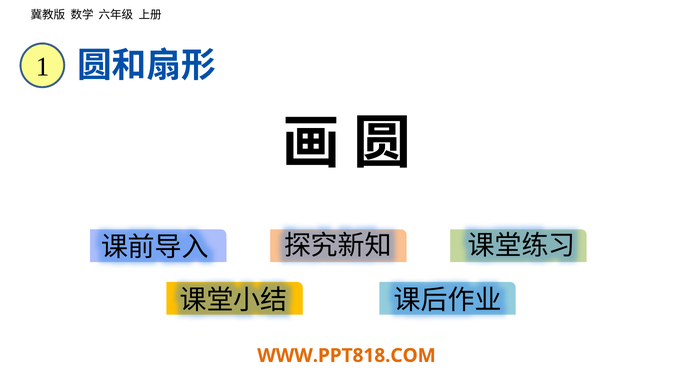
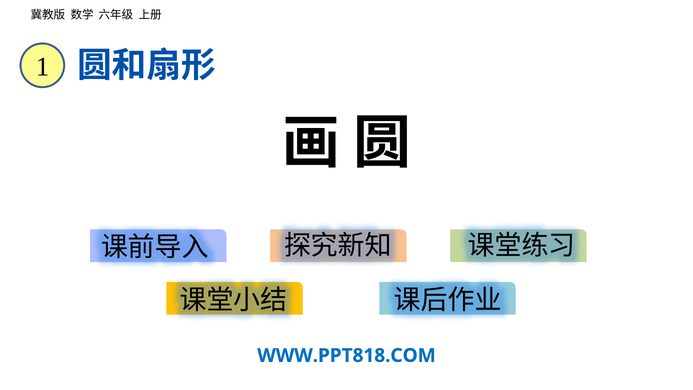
WWW.PPT818.COM colour: orange -> blue
